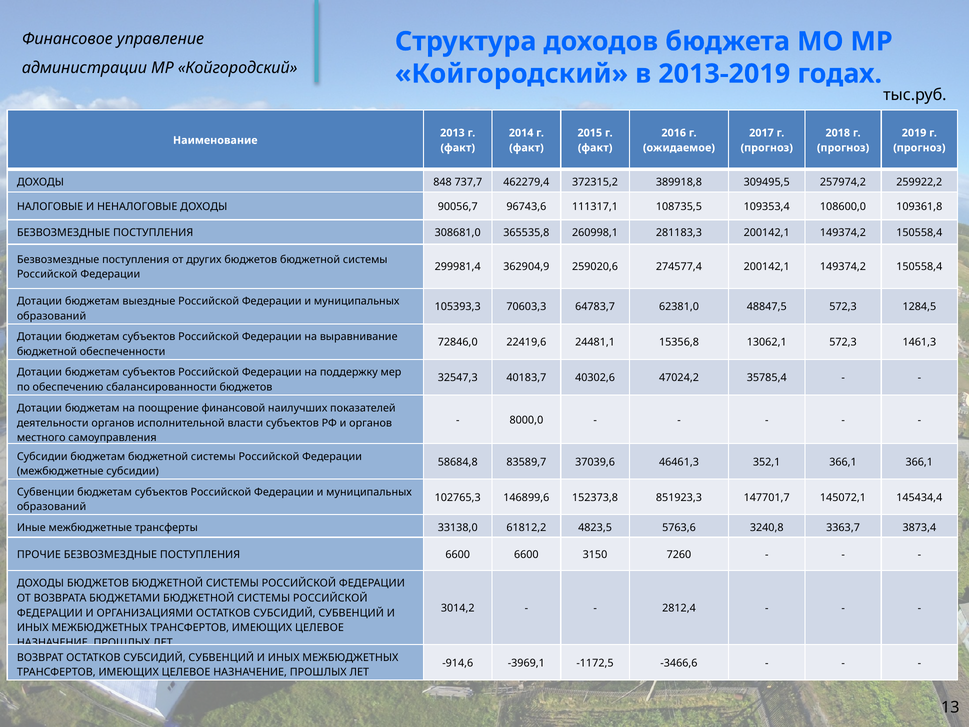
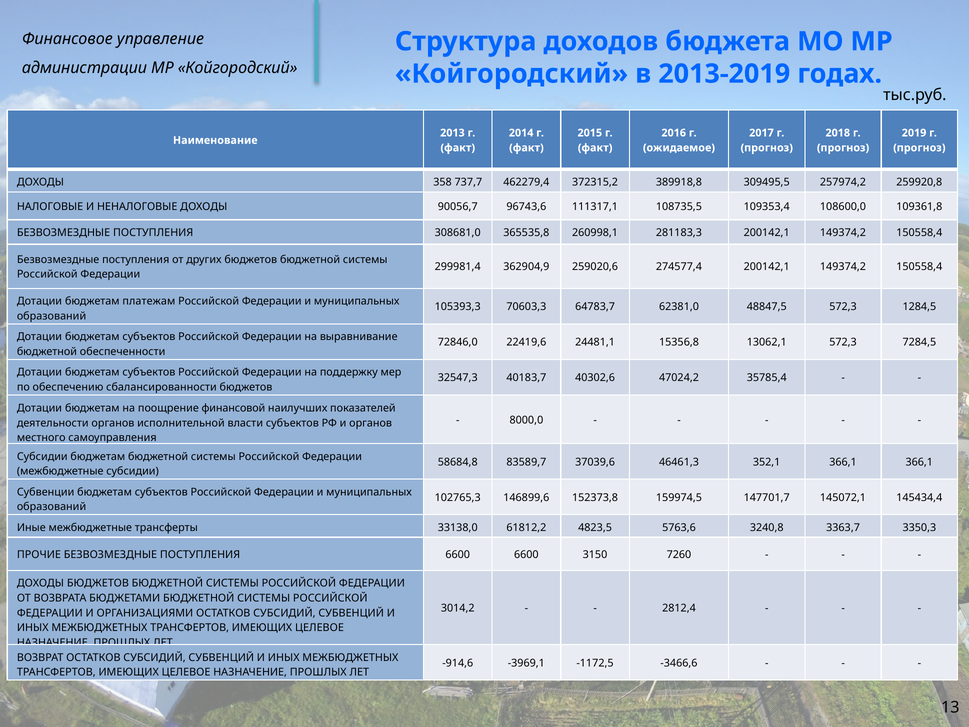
848: 848 -> 358
259922,2: 259922,2 -> 259920,8
выездные: выездные -> платежам
1461,3: 1461,3 -> 7284,5
851923,3: 851923,3 -> 159974,5
3873,4: 3873,4 -> 3350,3
